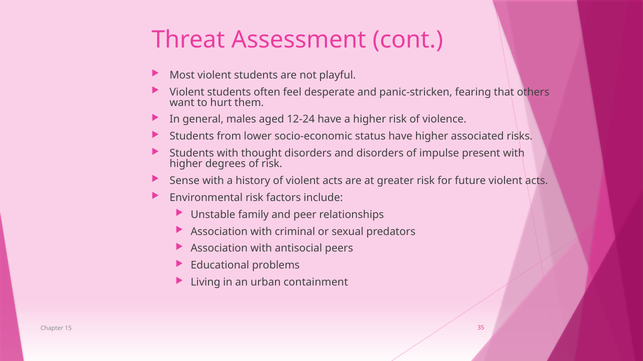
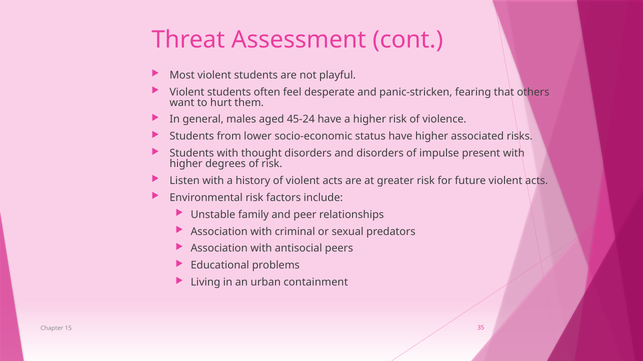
12-24: 12-24 -> 45-24
Sense: Sense -> Listen
